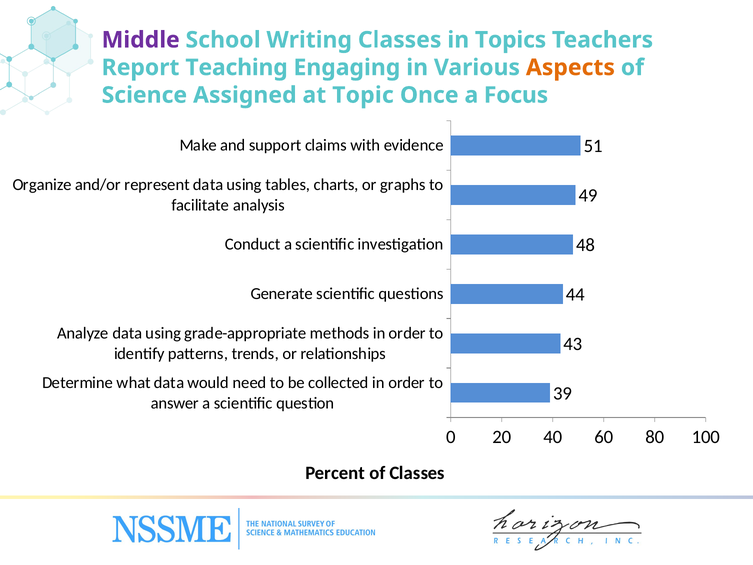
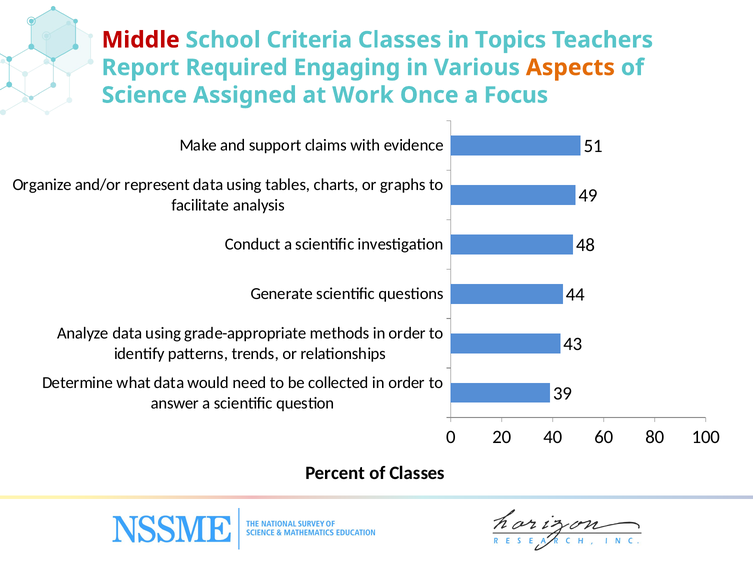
Middle colour: purple -> red
Writing: Writing -> Criteria
Teaching: Teaching -> Required
Topic: Topic -> Work
